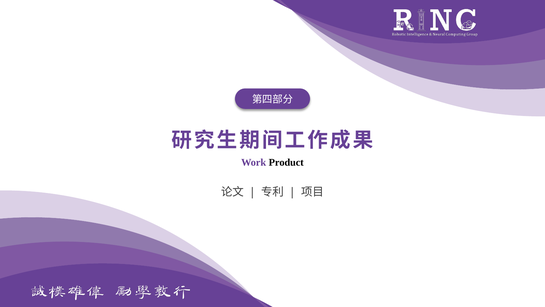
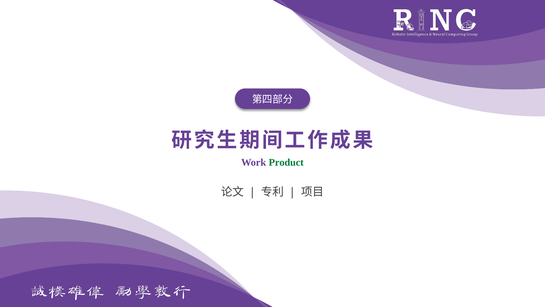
Product colour: black -> green
